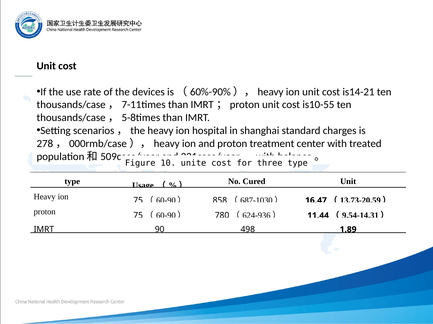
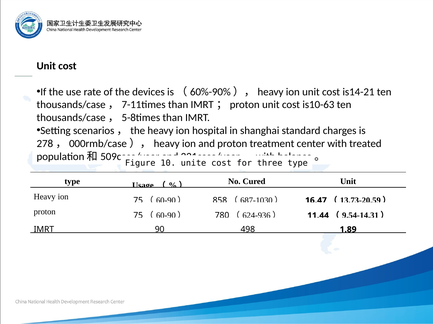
is10-55: is10-55 -> is10-63
